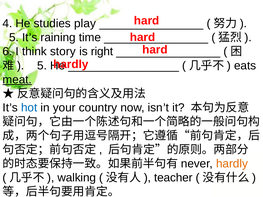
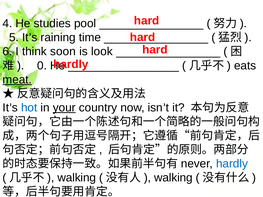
play: play -> pool
story: story -> soon
right: right -> look
5 at (42, 66): 5 -> 0
your underline: none -> present
hardly at (232, 164) colour: orange -> blue
teacher at (173, 178): teacher -> walking
